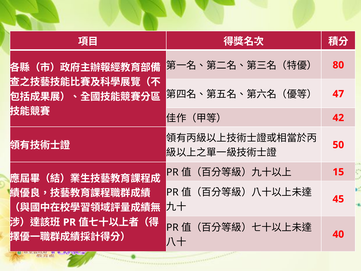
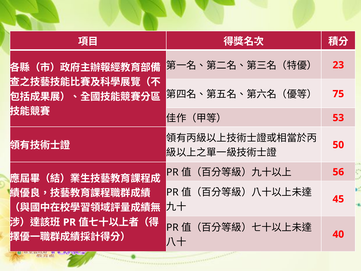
80: 80 -> 23
47: 47 -> 75
42: 42 -> 53
15: 15 -> 56
